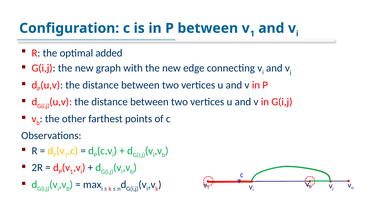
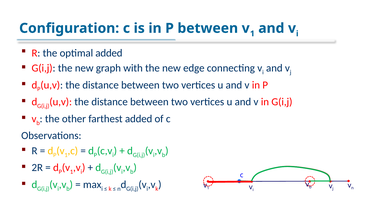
farthest points: points -> added
